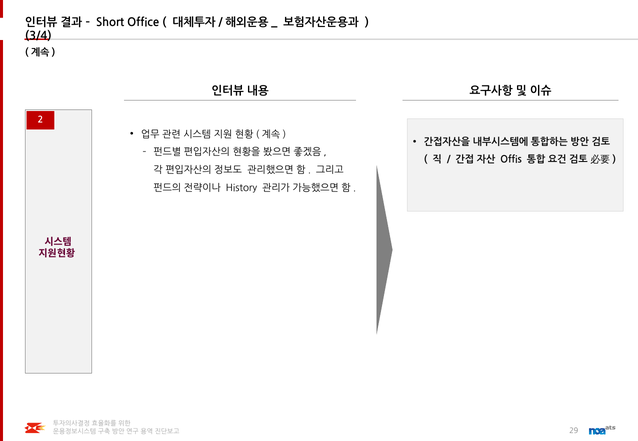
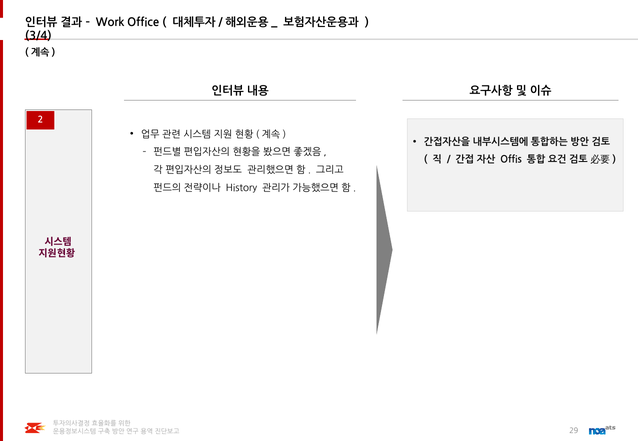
Short: Short -> Work
